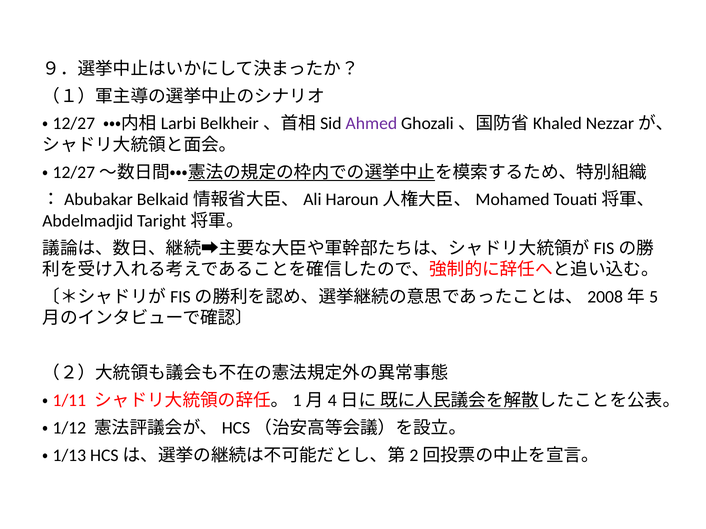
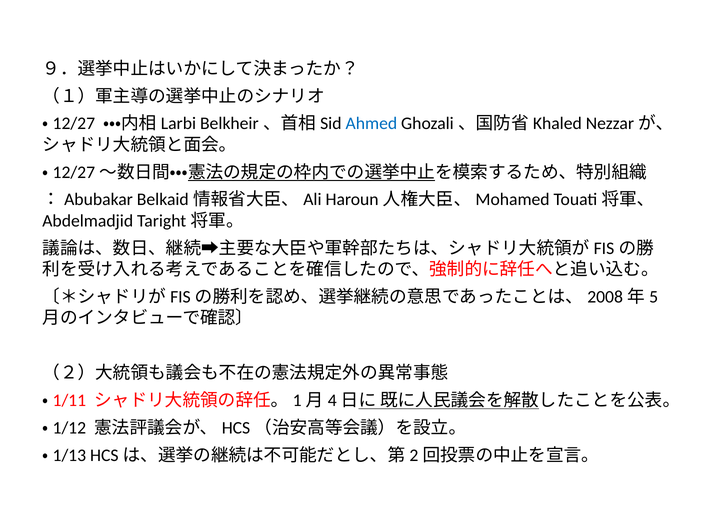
Ahmed colour: purple -> blue
